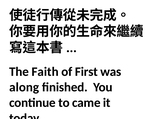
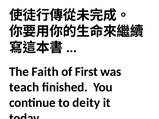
along: along -> teach
came: came -> deity
